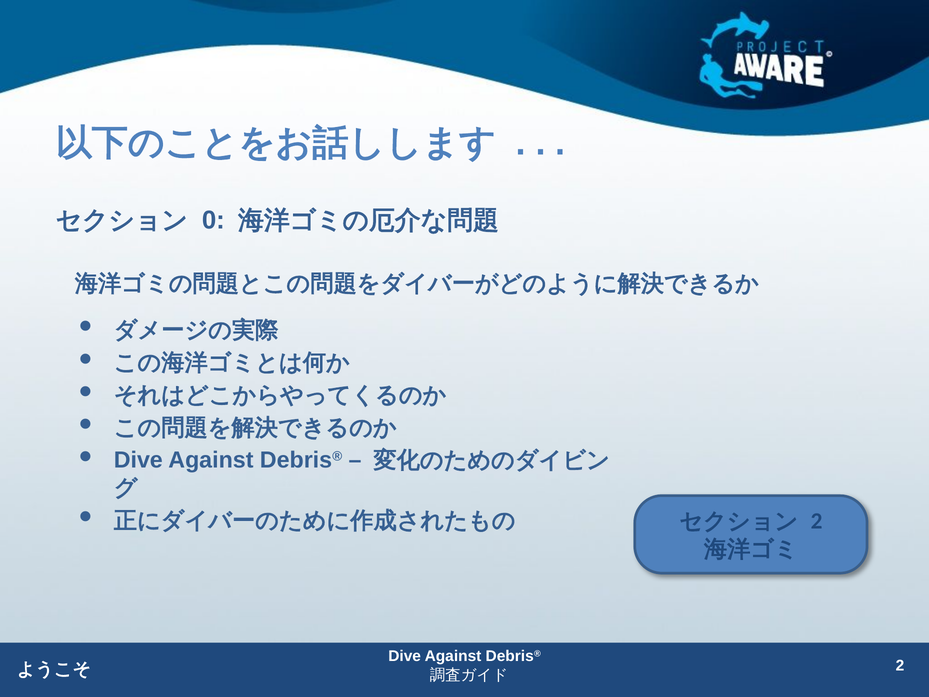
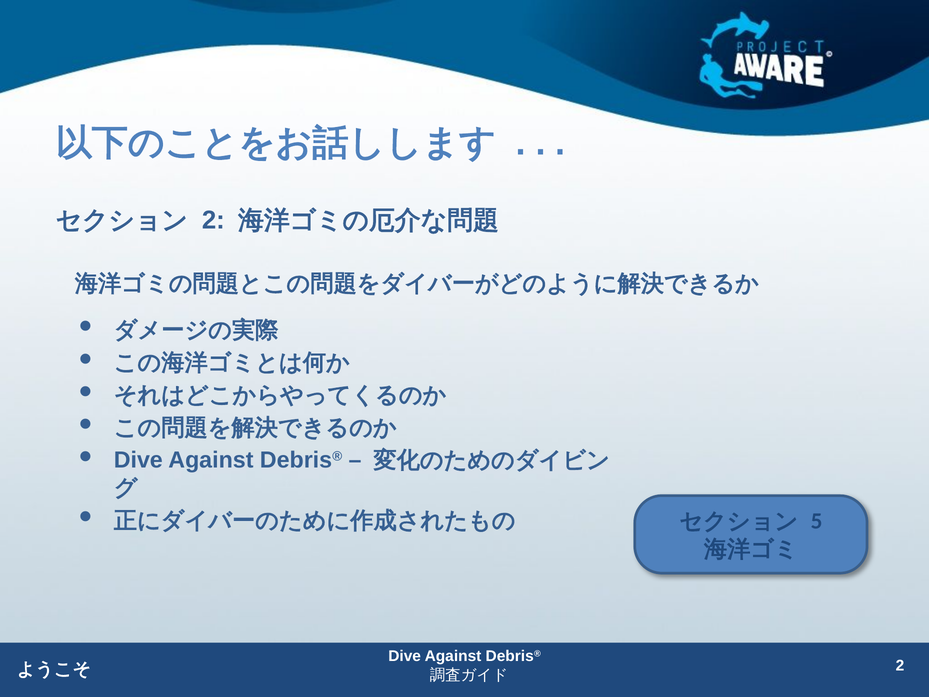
0 at (213, 220): 0 -> 2
2 at (817, 521): 2 -> 5
